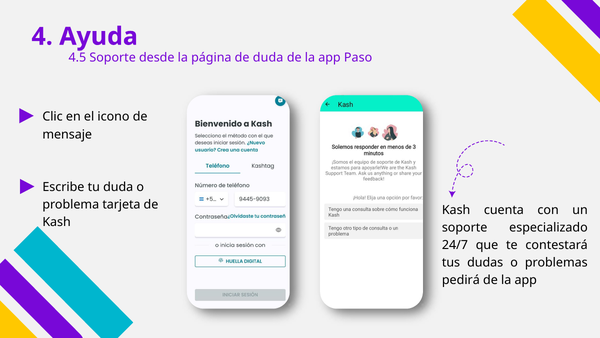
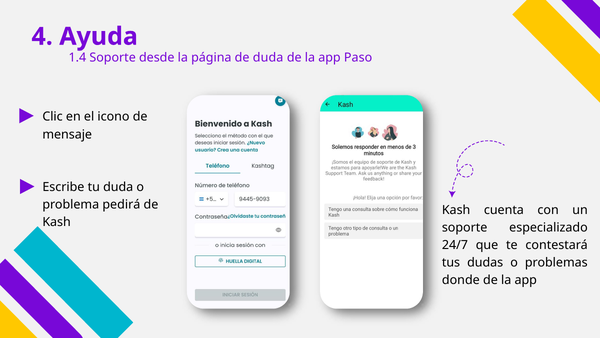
4.5: 4.5 -> 1.4
tarjeta: tarjeta -> pedirá
pedirá: pedirá -> donde
